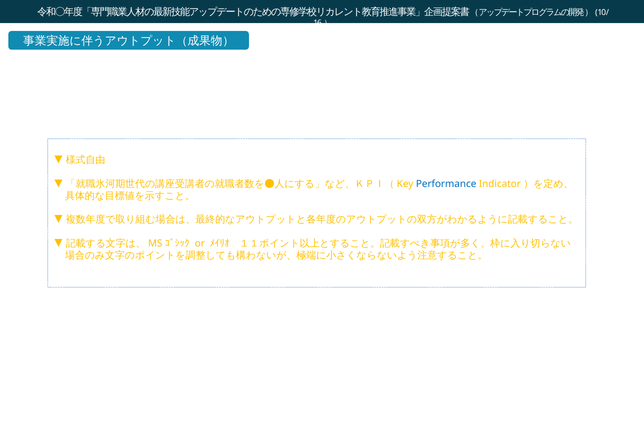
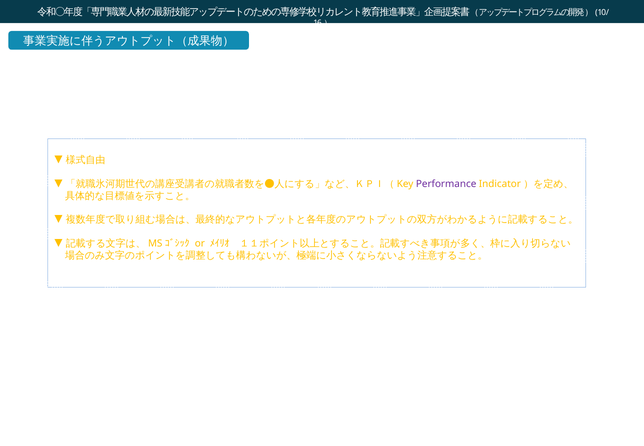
Performance colour: blue -> purple
